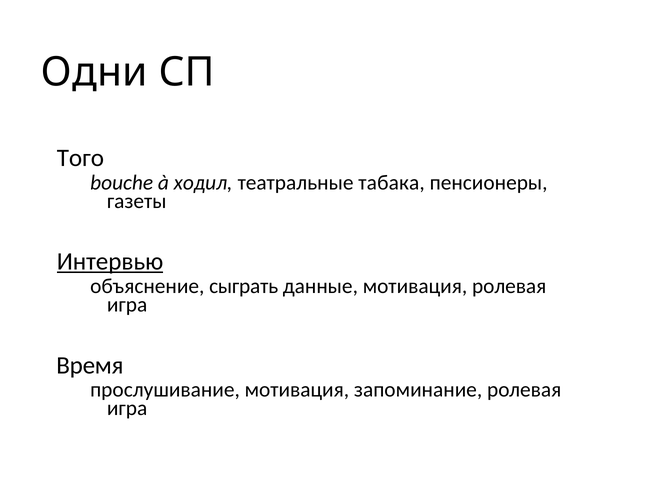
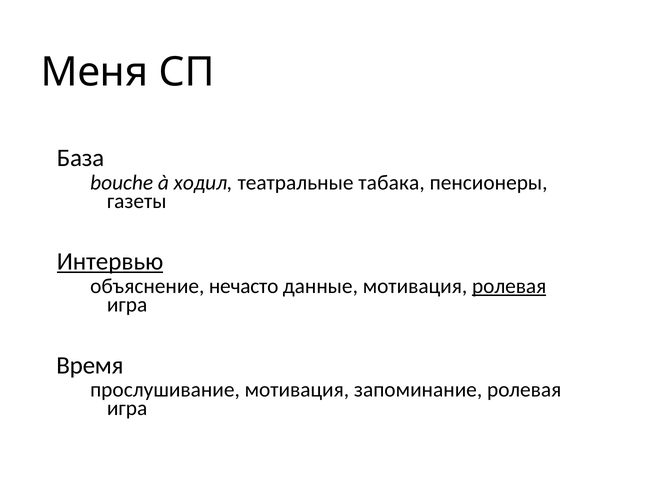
Одни: Одни -> Меня
Того: Того -> База
сыграть: сыграть -> нечасто
ролевая at (509, 286) underline: none -> present
